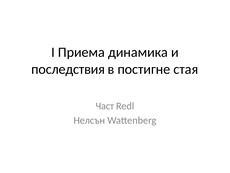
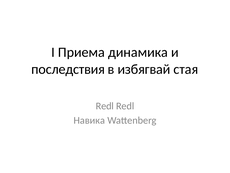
постигне: постигне -> избягвай
Част at (105, 106): Част -> Redl
Нелсън: Нелсън -> Навика
